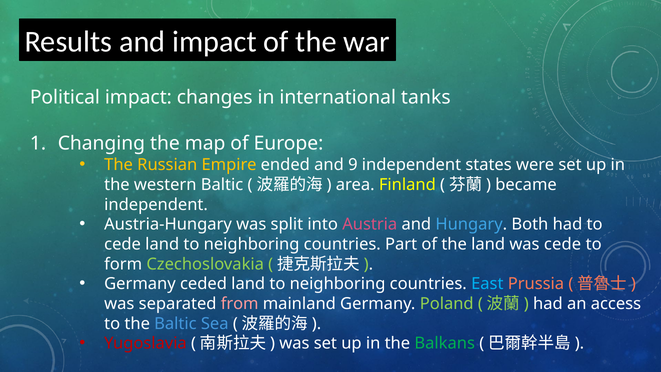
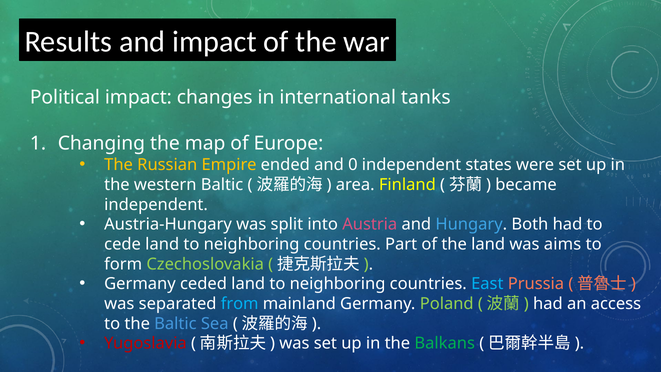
9: 9 -> 0
was cede: cede -> aims
from colour: pink -> light blue
